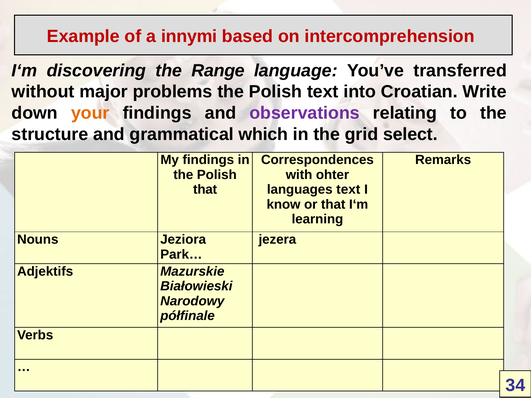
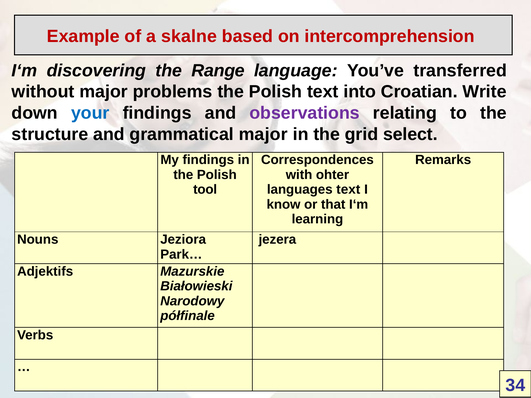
innymi: innymi -> skalne
your colour: orange -> blue
grammatical which: which -> major
that at (205, 190): that -> tool
